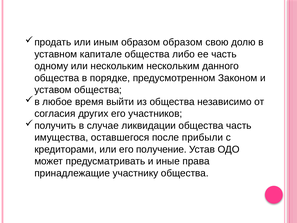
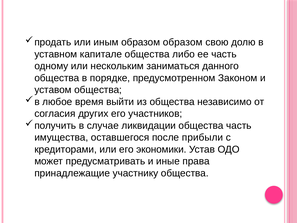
нескольким нескольким: нескольким -> заниматься
получение: получение -> экономики
